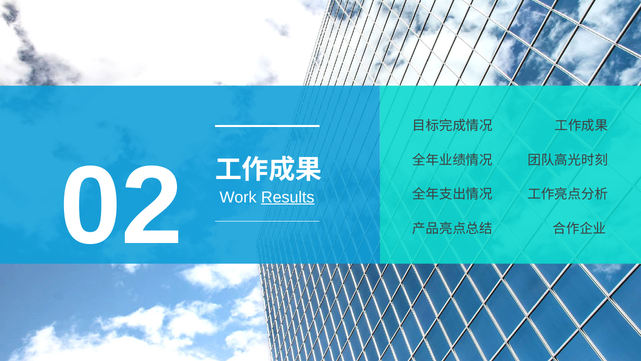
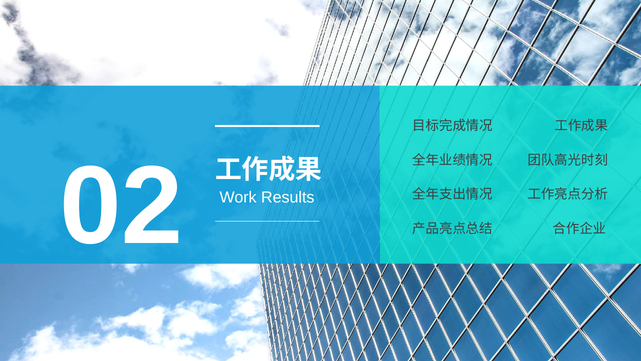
Results underline: present -> none
